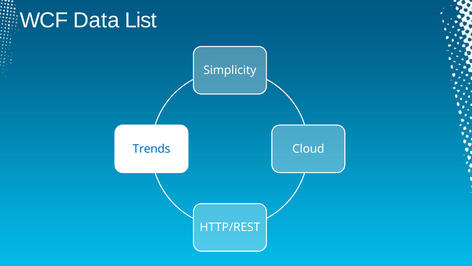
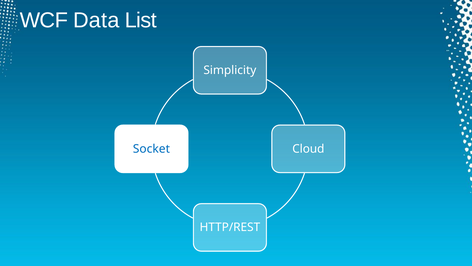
Trends: Trends -> Socket
